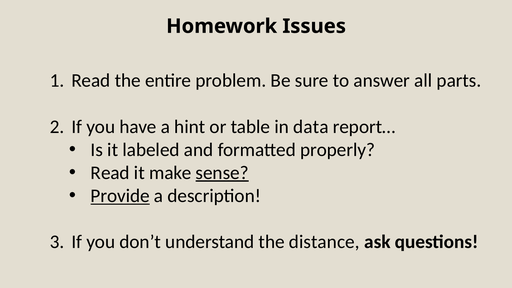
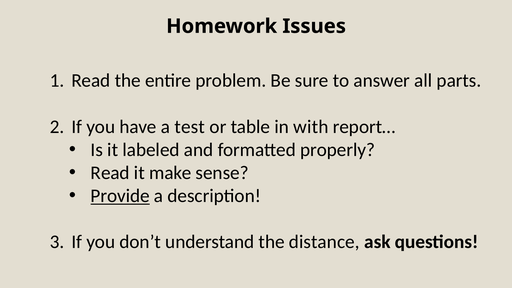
hint: hint -> test
data: data -> with
sense underline: present -> none
